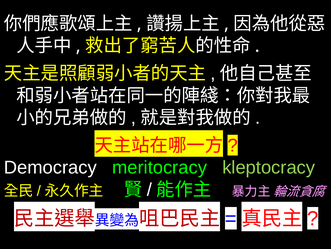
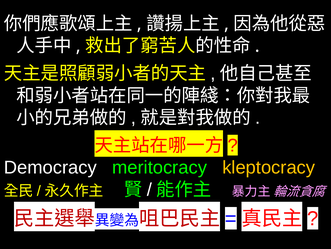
kleptocracy colour: light green -> yellow
